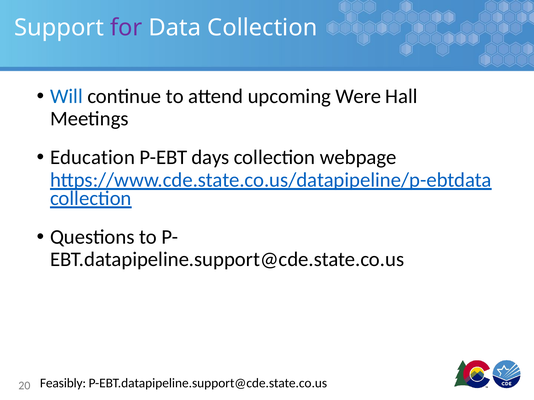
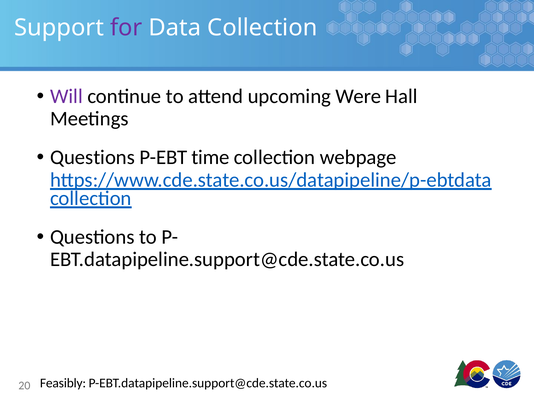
Will colour: blue -> purple
Education at (92, 158): Education -> Questions
days: days -> time
